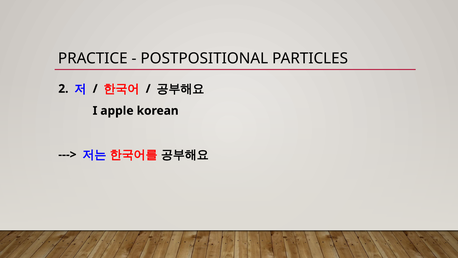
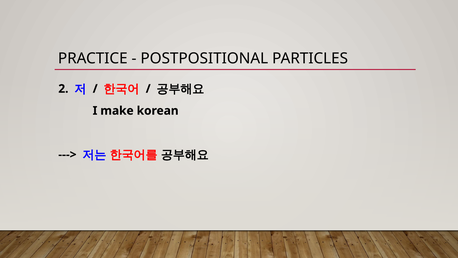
apple: apple -> make
